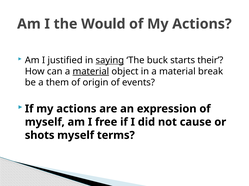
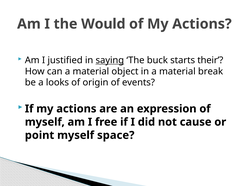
material at (91, 72) underline: present -> none
them: them -> looks
shots: shots -> point
terms: terms -> space
